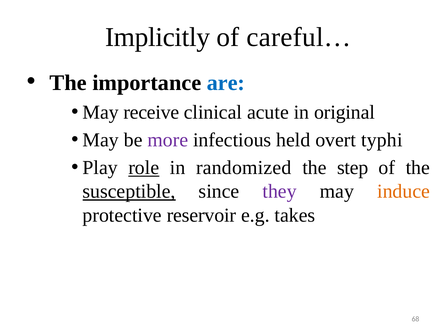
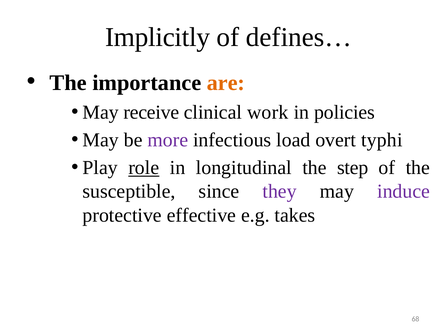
careful…: careful… -> defines…
are colour: blue -> orange
acute: acute -> work
original: original -> policies
held: held -> load
randomized: randomized -> longitudinal
susceptible underline: present -> none
induce colour: orange -> purple
reservoir: reservoir -> effective
